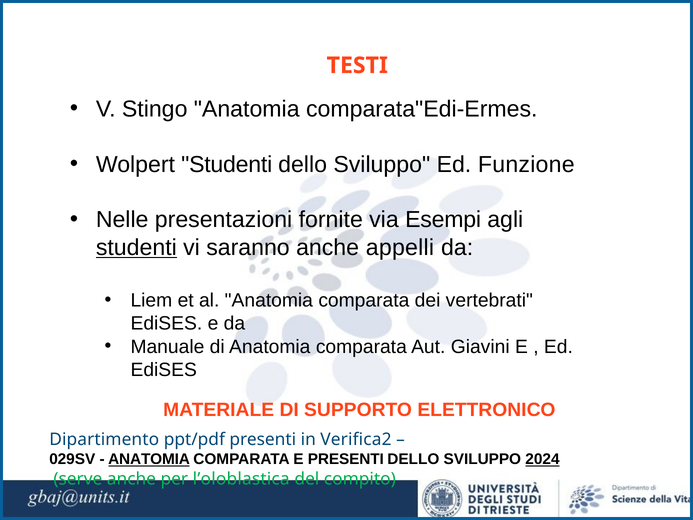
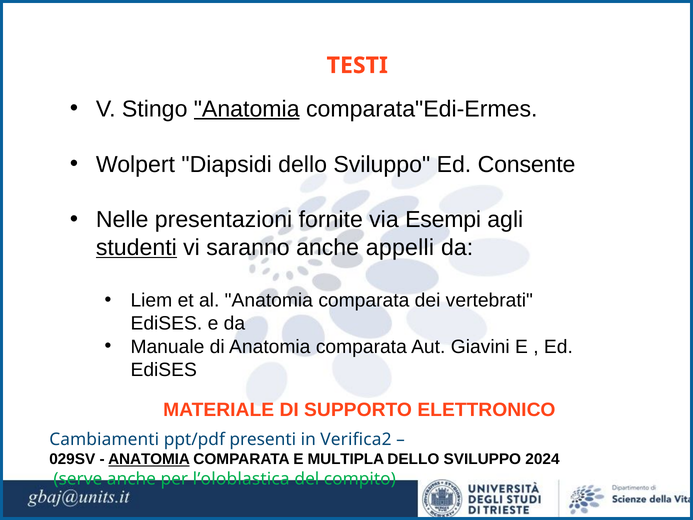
Anatomia at (247, 109) underline: none -> present
Wolpert Studenti: Studenti -> Diapsidi
Funzione: Funzione -> Consente
Dipartimento: Dipartimento -> Cambiamenti
E PRESENTI: PRESENTI -> MULTIPLA
2024 underline: present -> none
